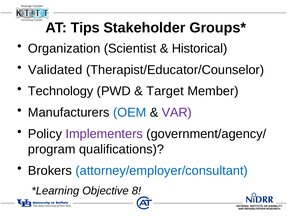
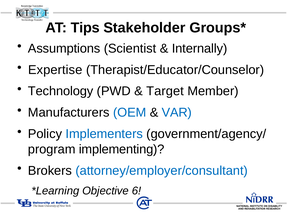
Organization: Organization -> Assumptions
Historical: Historical -> Internally
Validated: Validated -> Expertise
VAR colour: purple -> blue
Implementers colour: purple -> blue
qualifications: qualifications -> implementing
8: 8 -> 6
